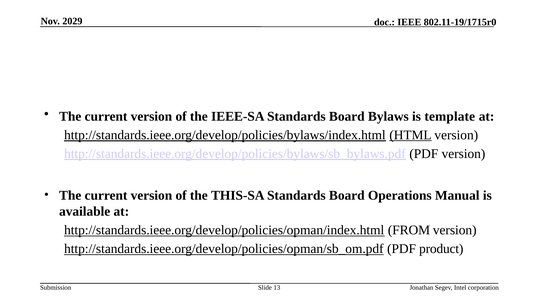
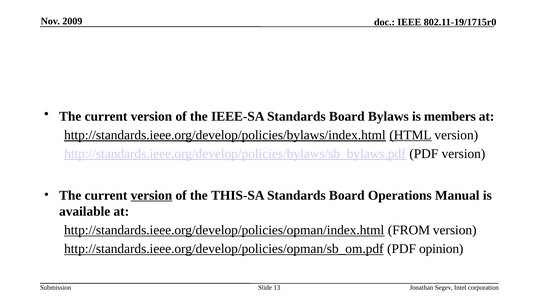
2029: 2029 -> 2009
template: template -> members
version at (151, 196) underline: none -> present
product: product -> opinion
